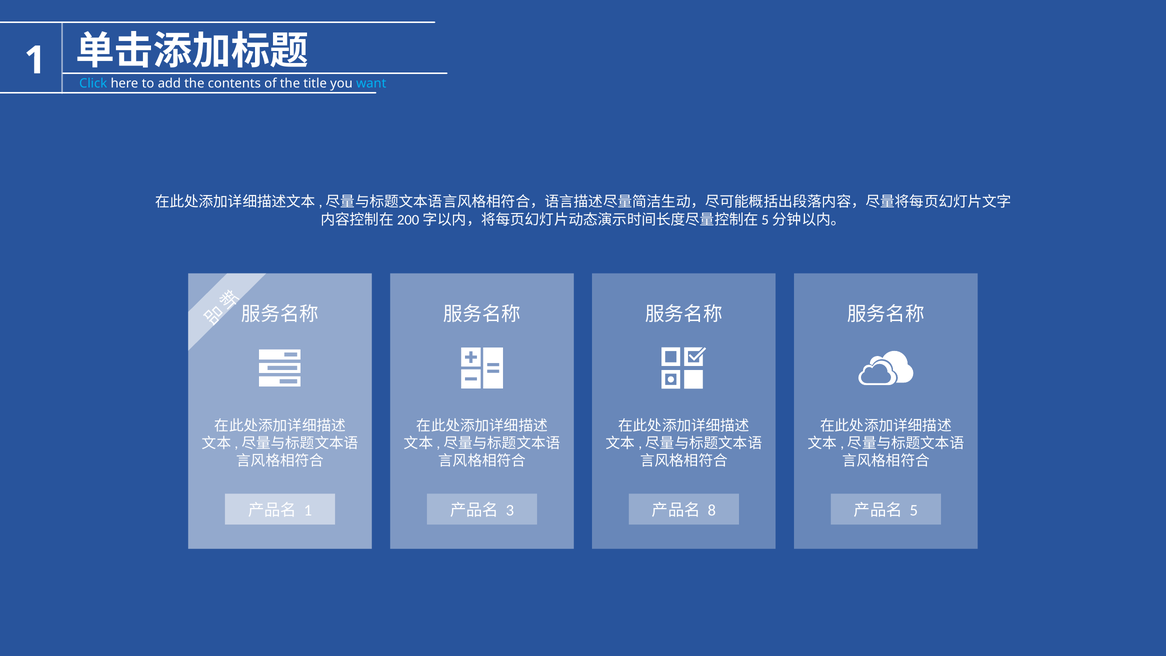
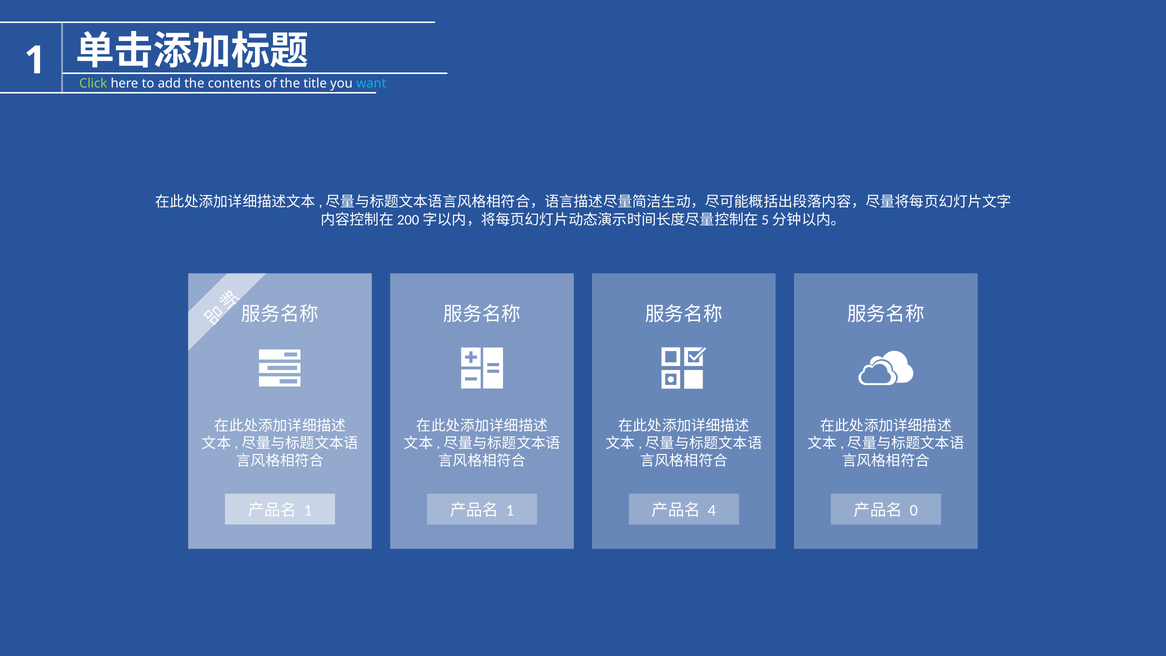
Click colour: light blue -> light green
3 at (510, 510): 3 -> 1
8: 8 -> 4
5: 5 -> 0
